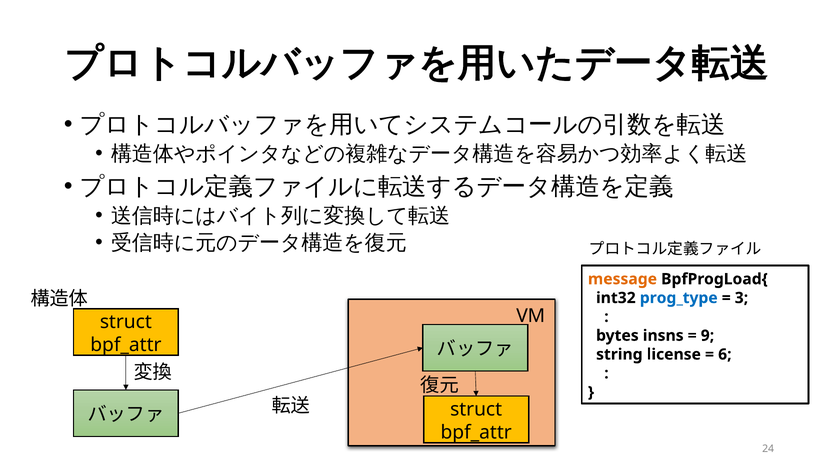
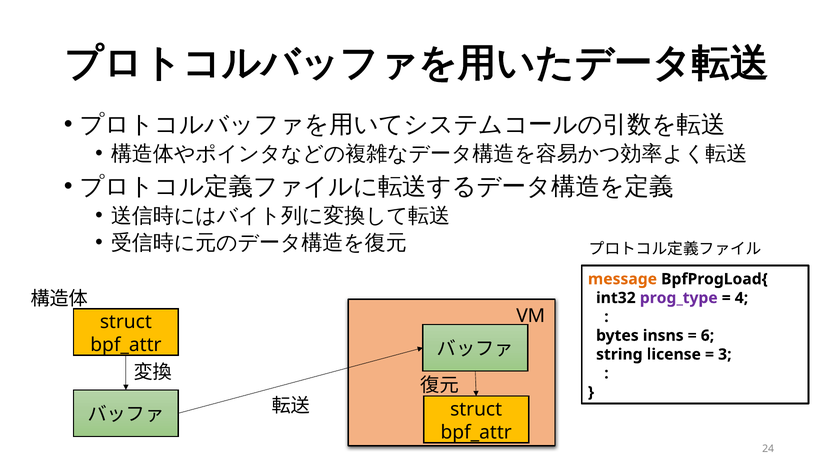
prog_type colour: blue -> purple
3: 3 -> 4
9: 9 -> 6
6: 6 -> 3
